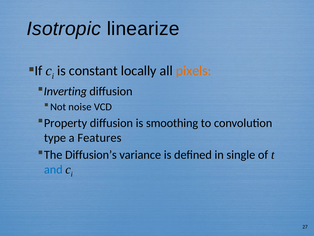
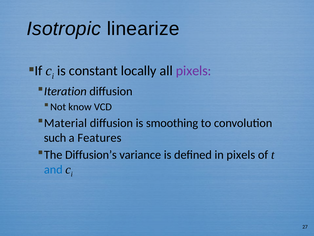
pixels at (194, 71) colour: orange -> purple
Inverting: Inverting -> Iteration
noise: noise -> know
Property: Property -> Material
type: type -> such
in single: single -> pixels
